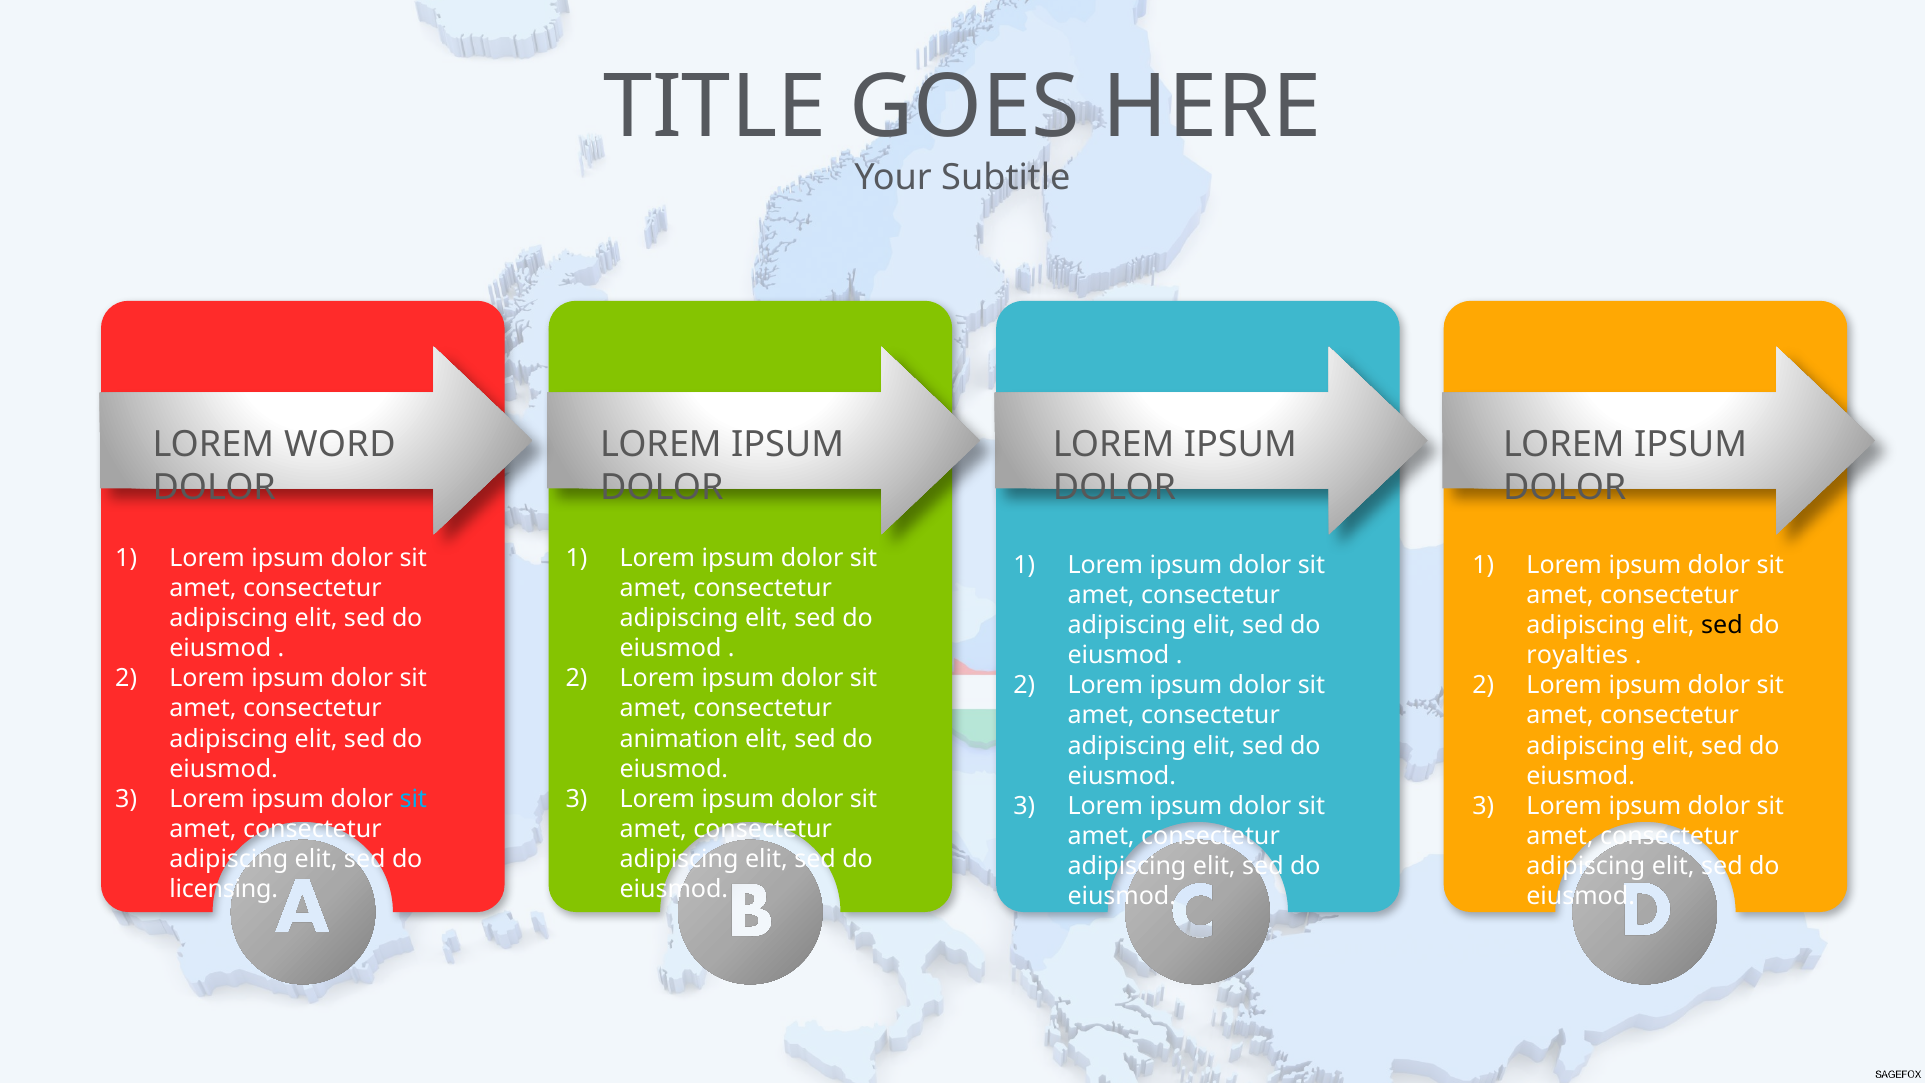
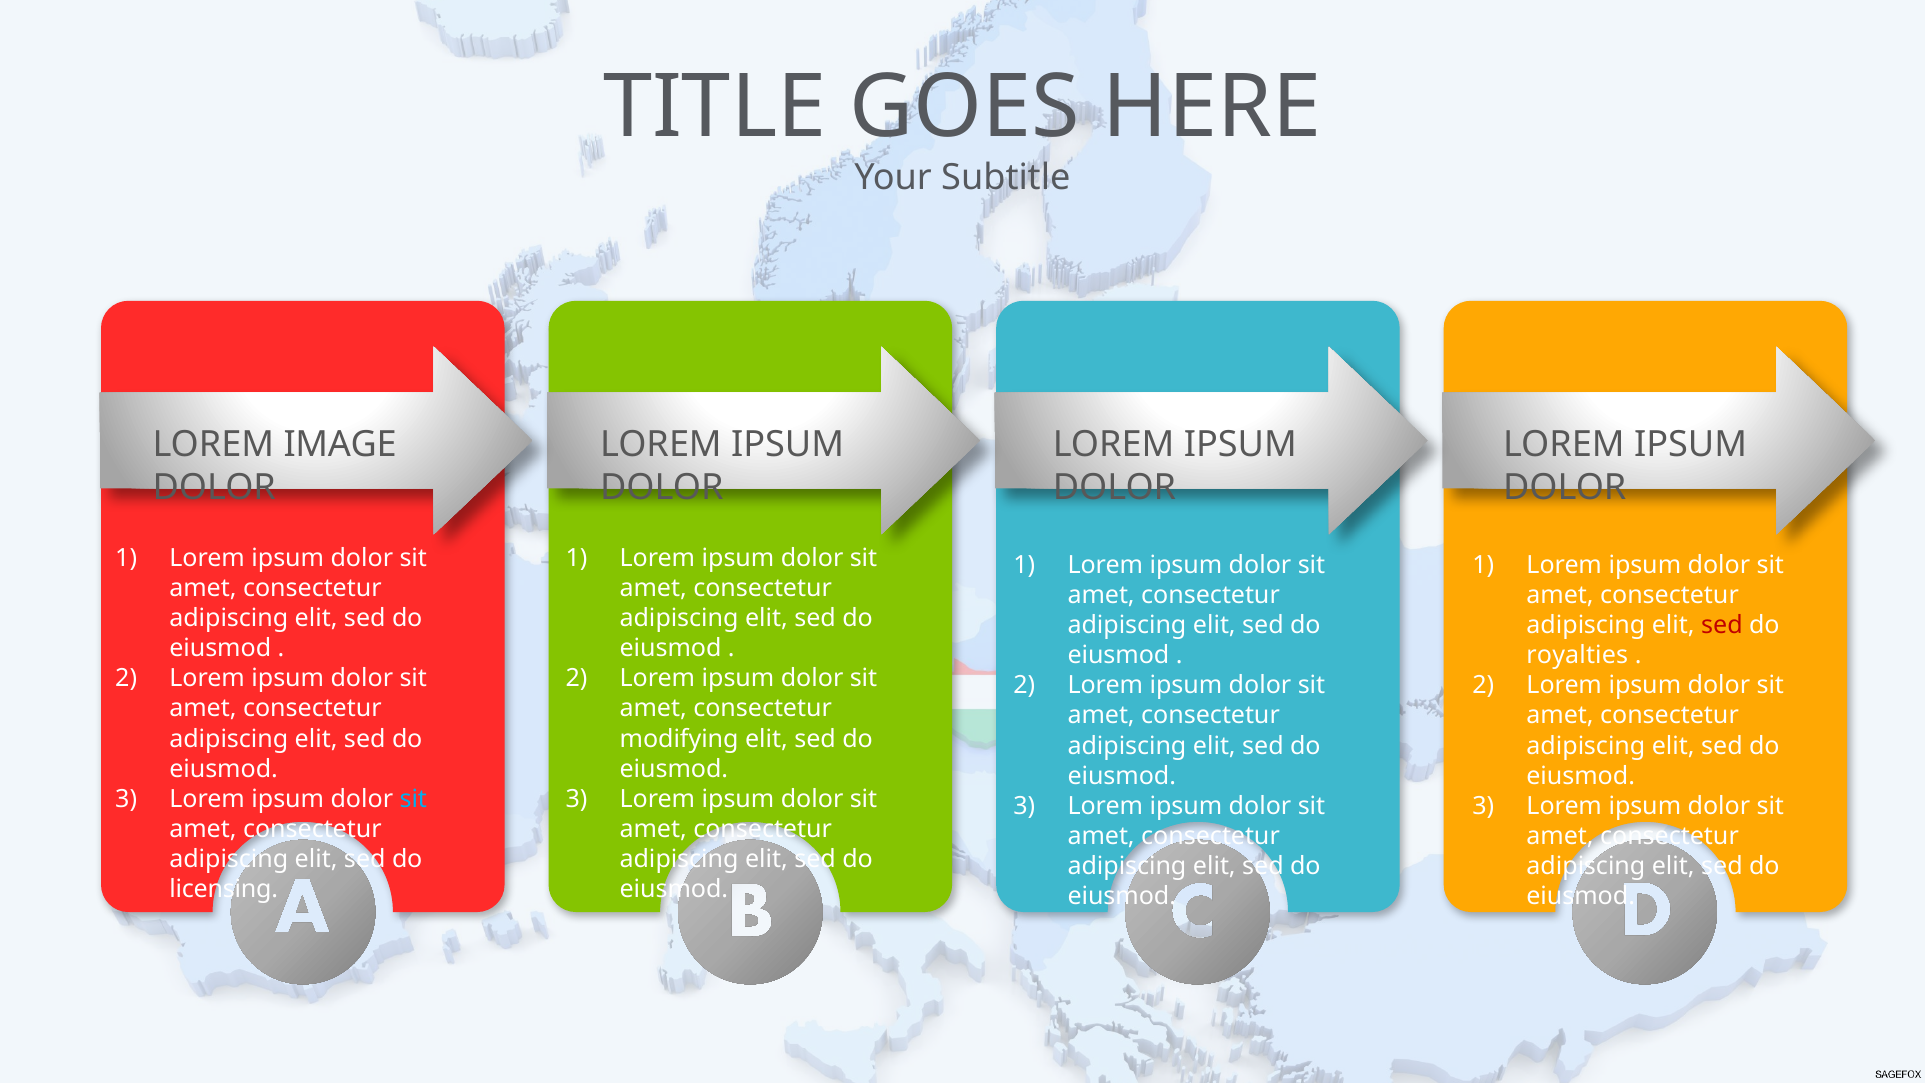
WORD: WORD -> IMAGE
sed at (1722, 625) colour: black -> red
animation: animation -> modifying
